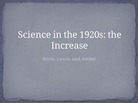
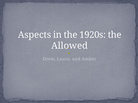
Science: Science -> Aspects
Increase: Increase -> Allowed
